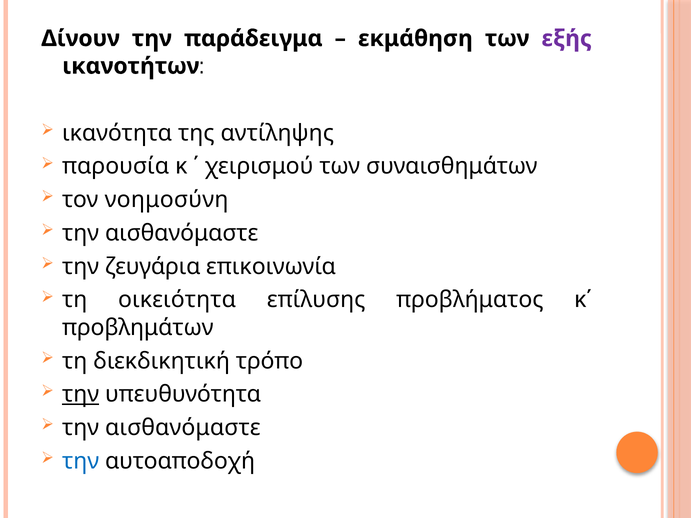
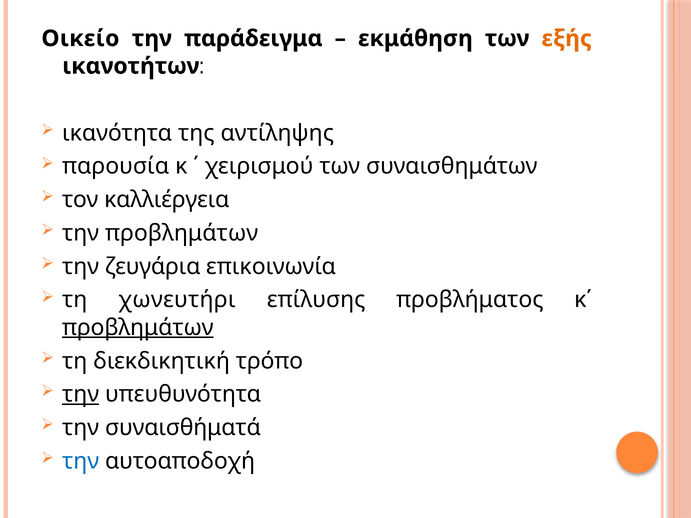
Δίνουν: Δίνουν -> Οικείο
εξής colour: purple -> orange
νοημοσύνη: νοημοσύνη -> καλλιέργεια
αισθανόμαστε at (182, 233): αισθανόμαστε -> προβλημάτων
οικειότητα: οικειότητα -> χωνευτήρι
προβλημάτων at (138, 328) underline: none -> present
αισθανόμαστε at (183, 428): αισθανόμαστε -> συναισθήματά
